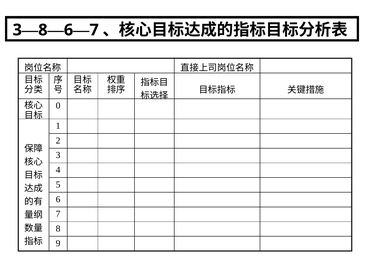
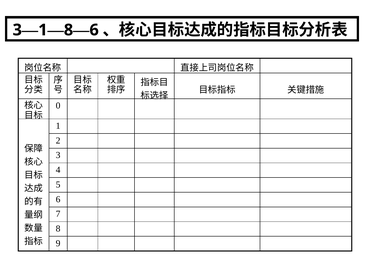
8 at (43, 30): 8 -> 1
6 at (69, 30): 6 -> 8
7 at (94, 30): 7 -> 6
